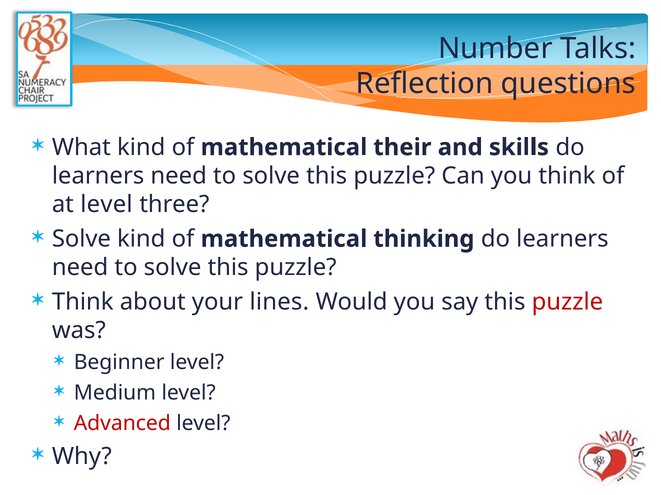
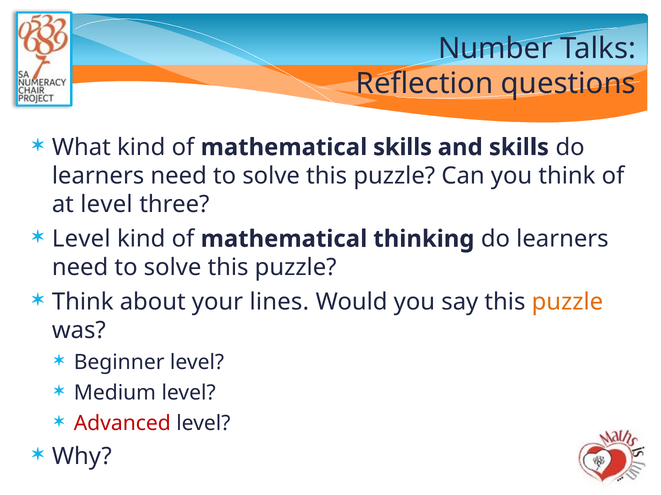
mathematical their: their -> skills
Solve at (81, 239): Solve -> Level
puzzle at (567, 302) colour: red -> orange
